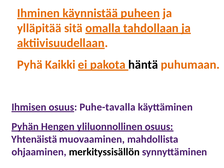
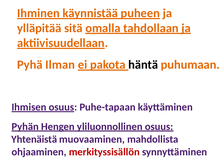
Kaikki: Kaikki -> Ilman
Puhe-tavalla: Puhe-tavalla -> Puhe-tapaan
merkityssisällön colour: black -> red
